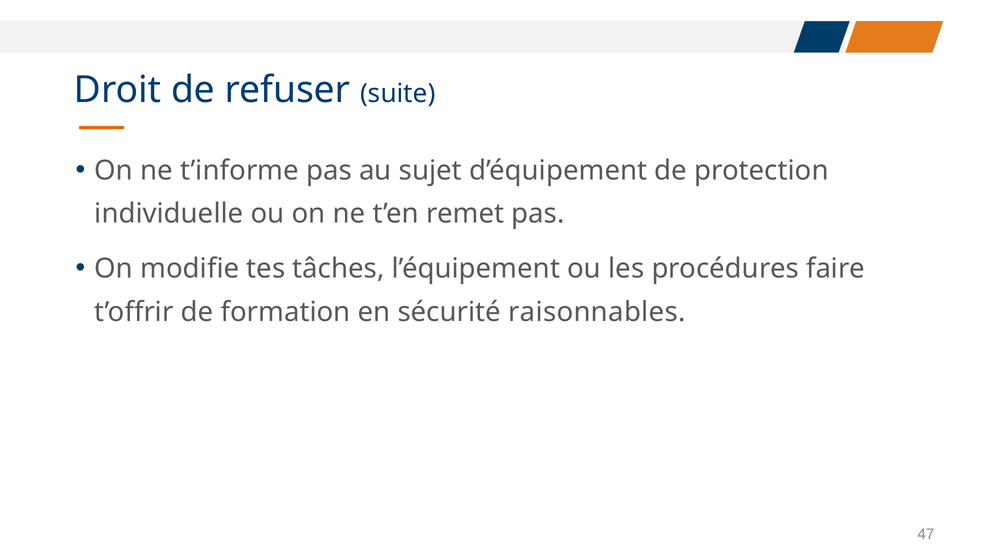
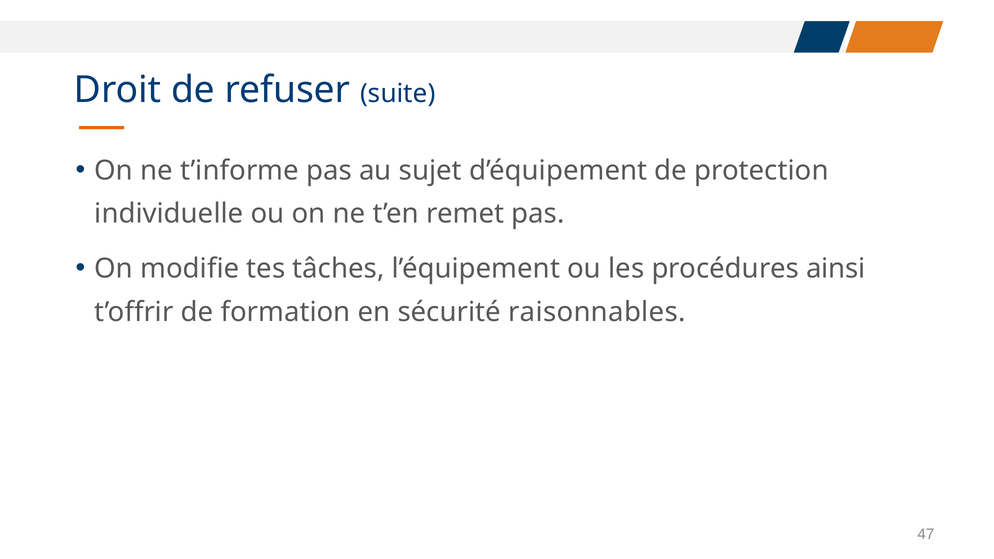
faire: faire -> ainsi
